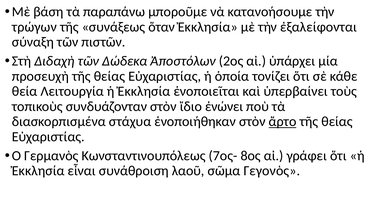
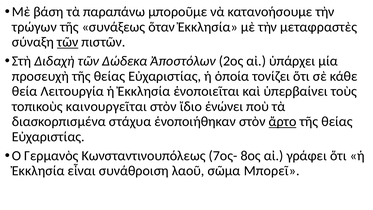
ἐξαλείφονται: ἐξαλείφονται -> μεταφραστὲς
τῶν at (68, 42) underline: none -> present
συνδυάζονταν: συνδυάζονταν -> καινουργεῖται
Γεγονὸς: Γεγονὸς -> Μπορεῖ
